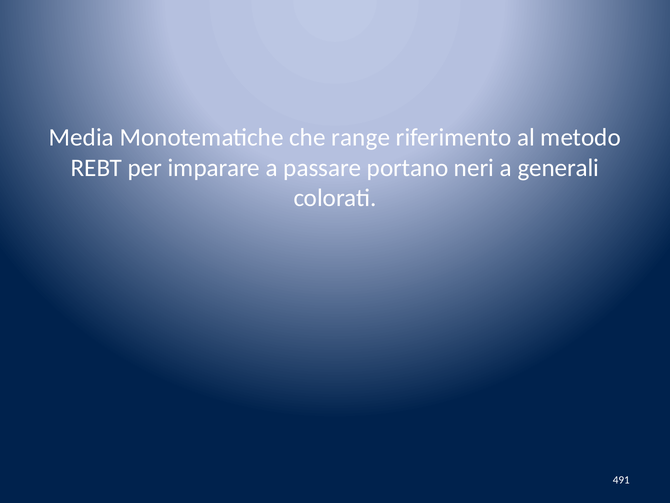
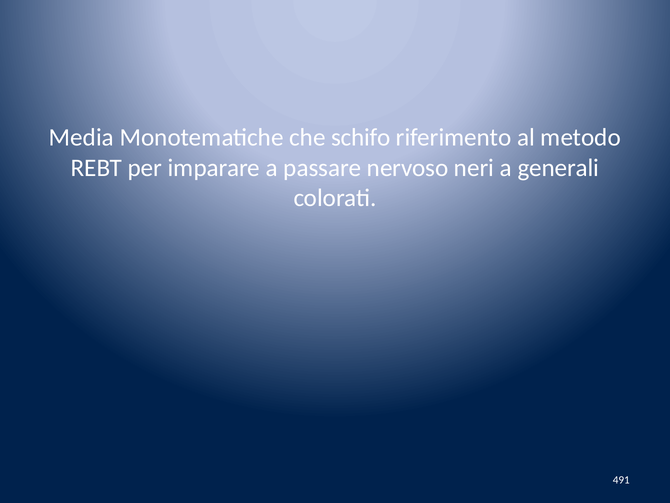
range: range -> schifo
portano: portano -> nervoso
